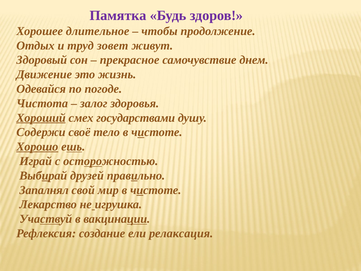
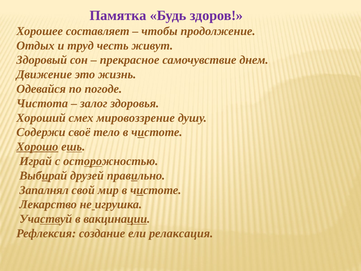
длительное: длительное -> составляет
зовет: зовет -> честь
Хороший underline: present -> none
государствами: государствами -> мировоззрение
